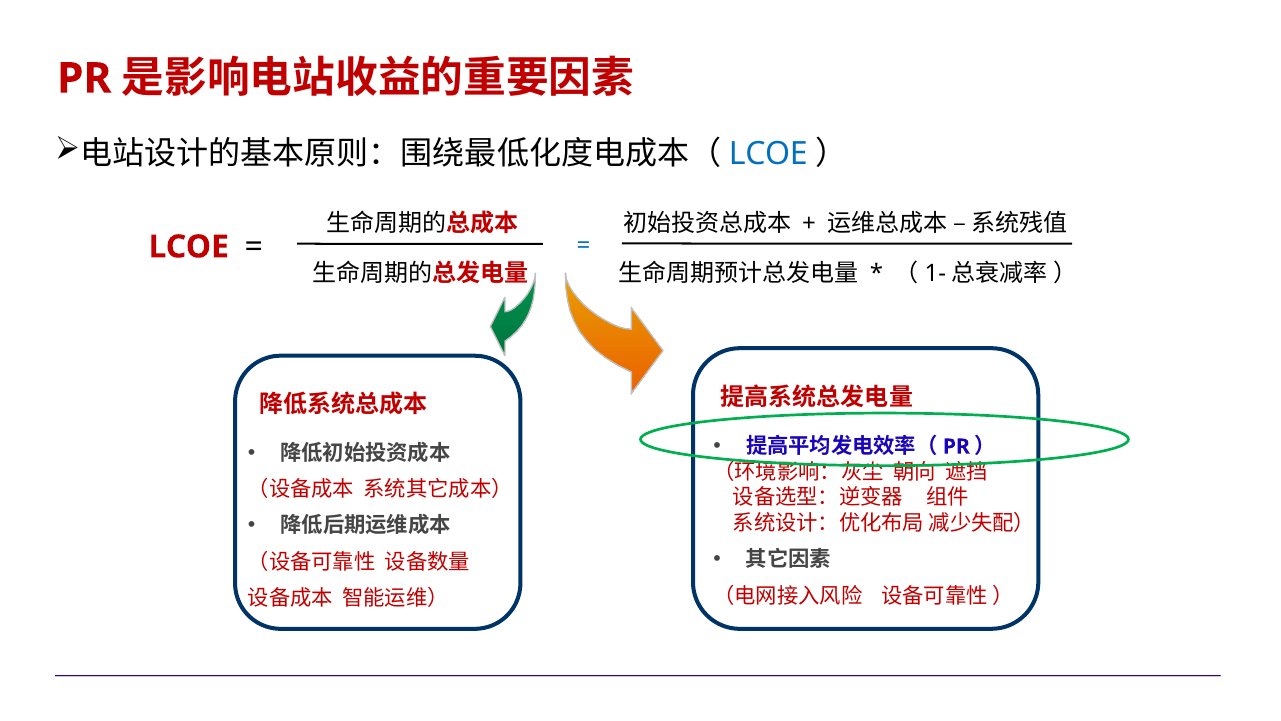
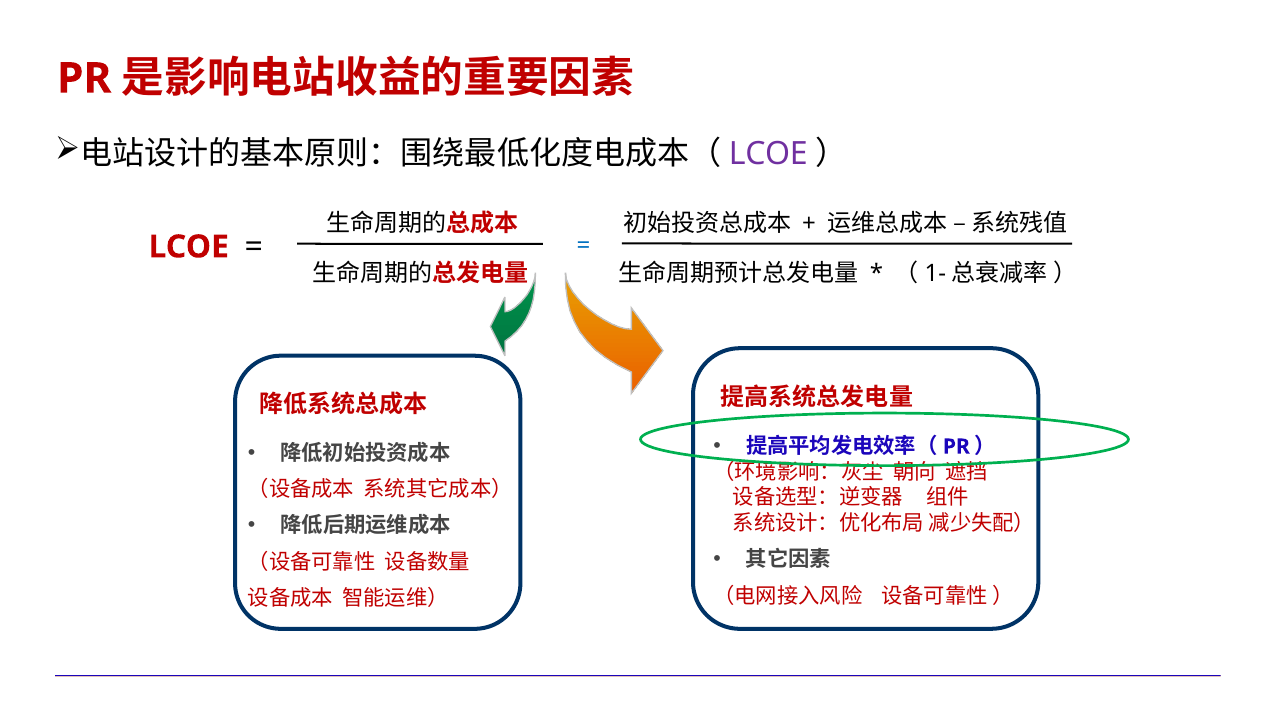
LCOE at (768, 154) colour: blue -> purple
